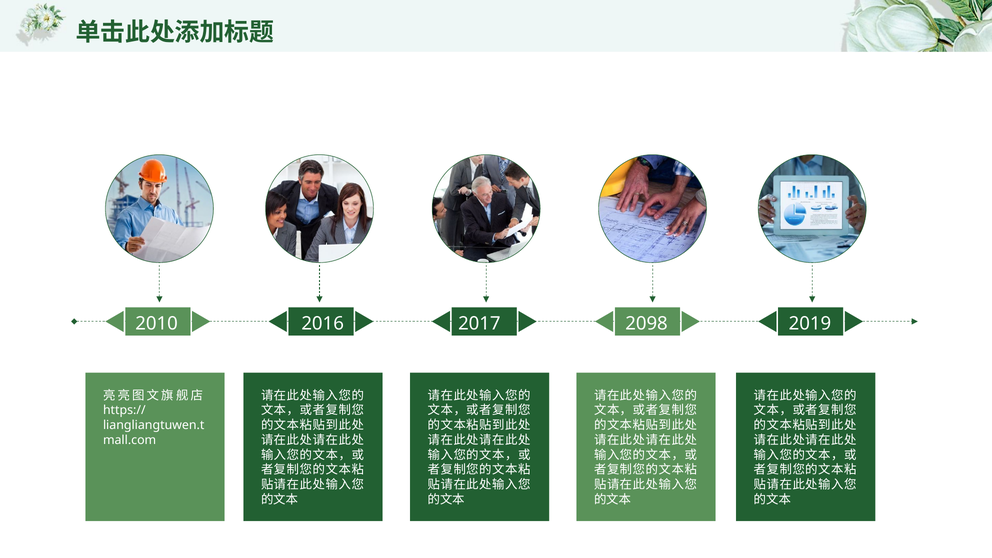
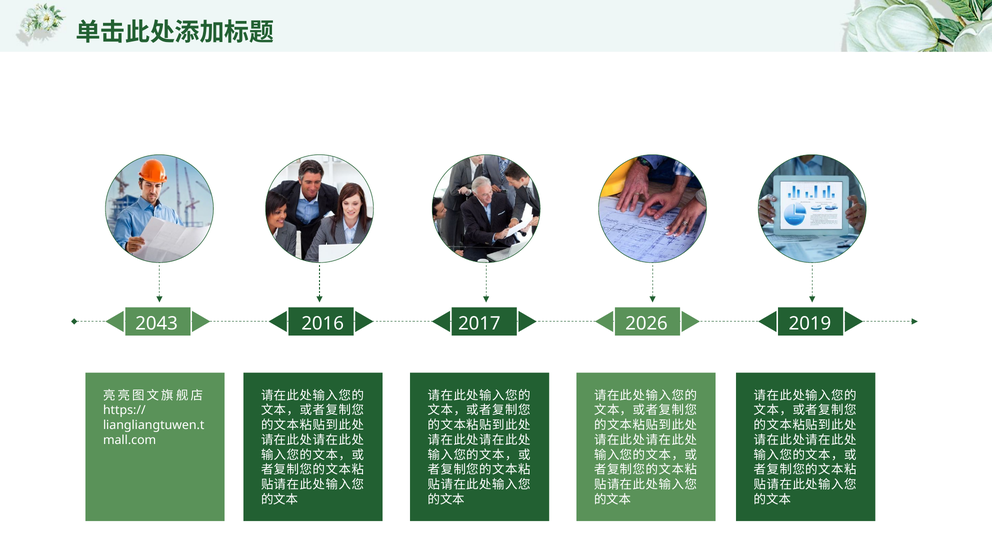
2010: 2010 -> 2043
2098: 2098 -> 2026
